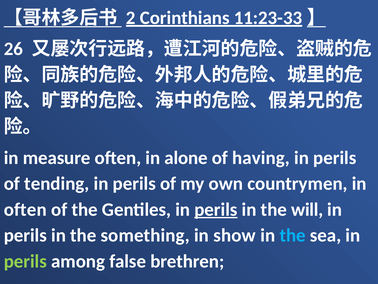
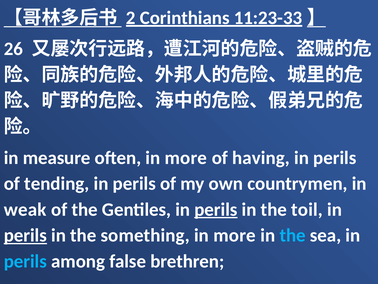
often in alone: alone -> more
often at (25, 209): often -> weak
will: will -> toil
perils at (25, 235) underline: none -> present
show at (235, 235): show -> more
perils at (25, 261) colour: light green -> light blue
